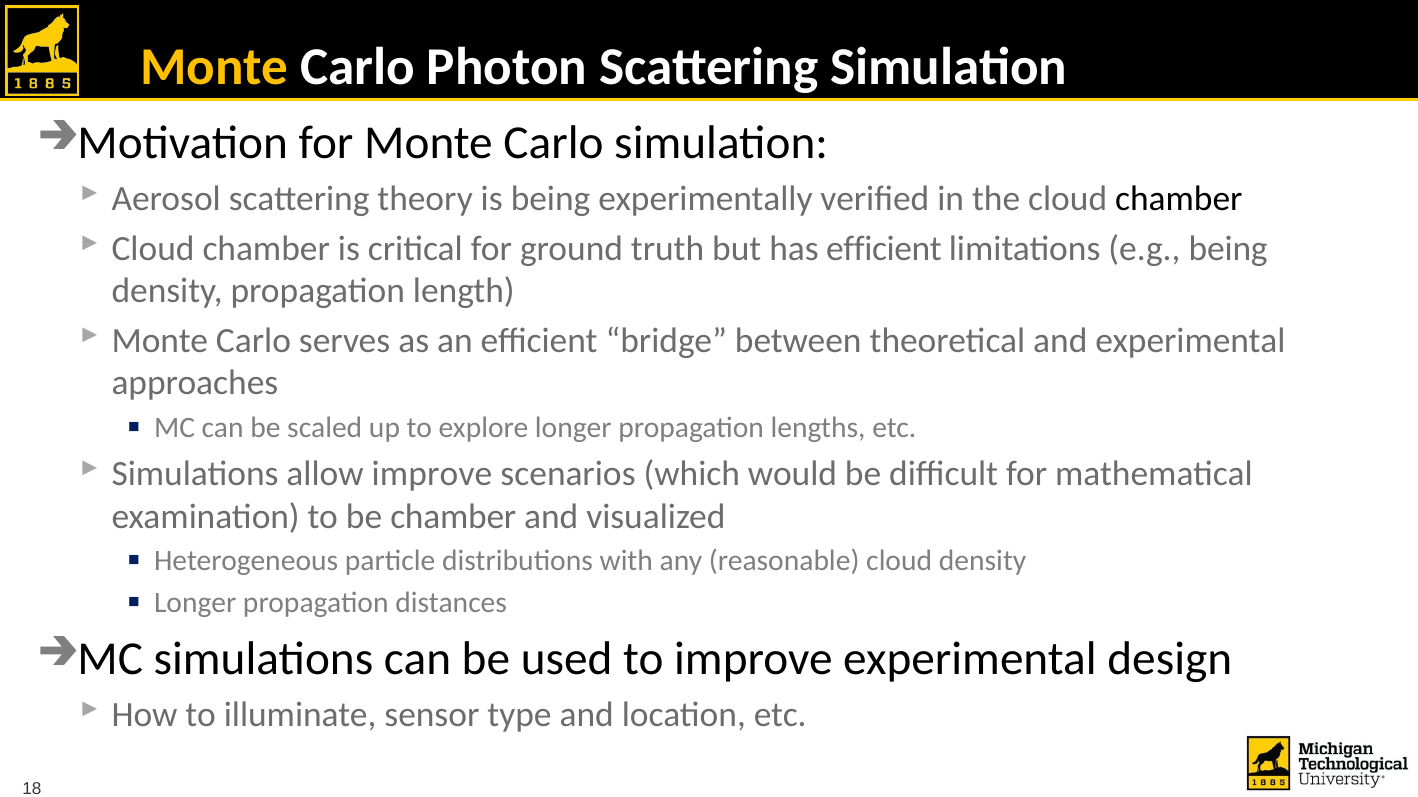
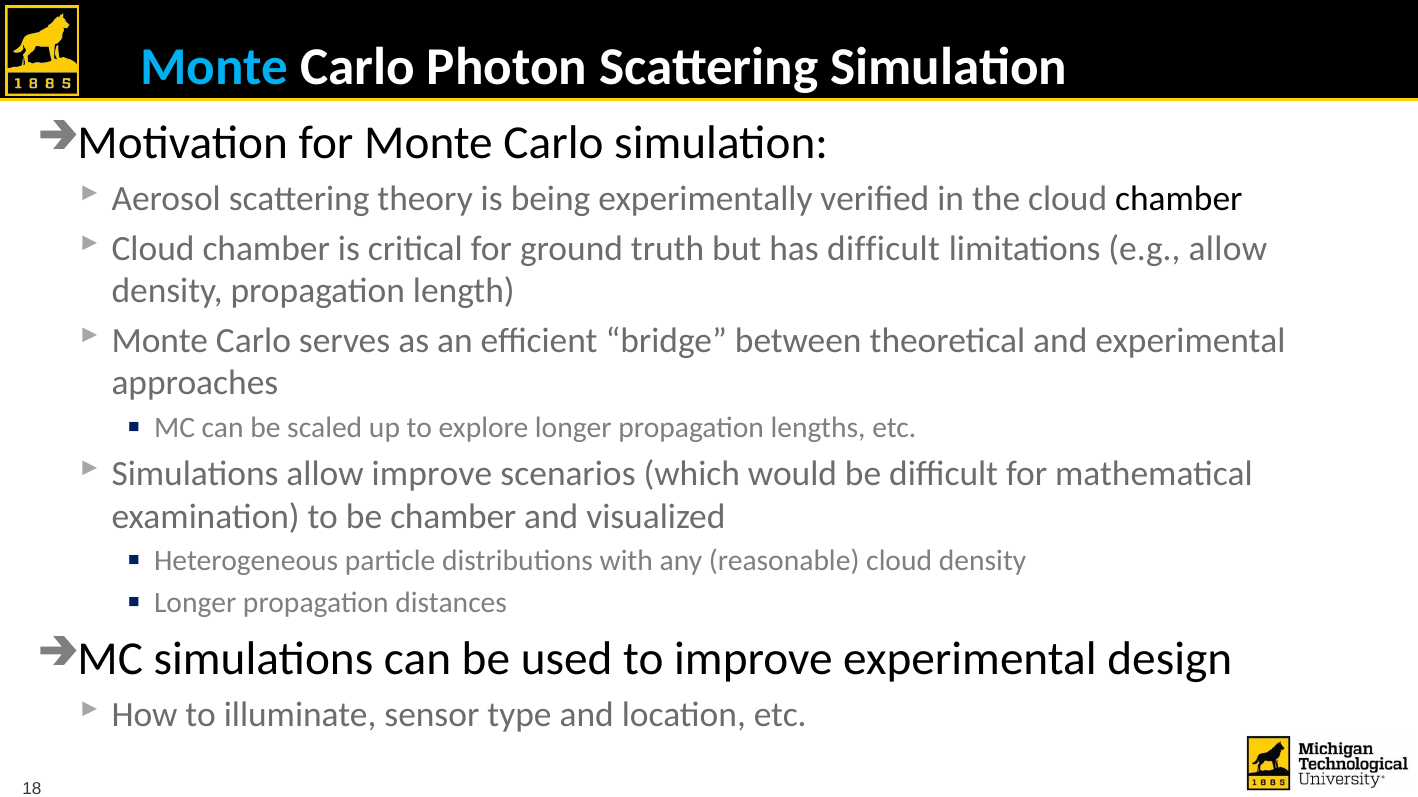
Monte at (215, 67) colour: yellow -> light blue
has efficient: efficient -> difficult
e.g being: being -> allow
